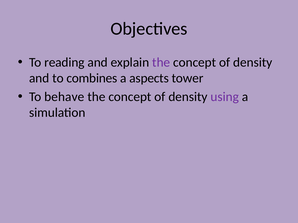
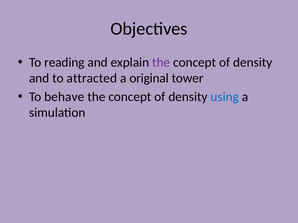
combines: combines -> attracted
aspects: aspects -> original
using colour: purple -> blue
